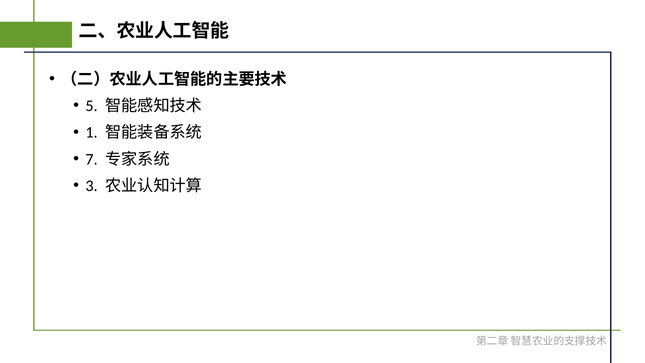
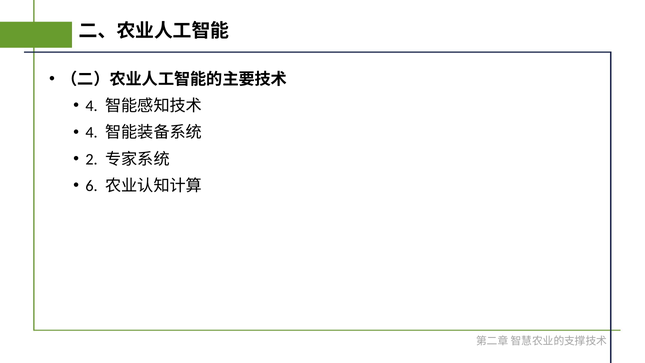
5 at (92, 106): 5 -> 4
1 at (92, 133): 1 -> 4
7: 7 -> 2
3: 3 -> 6
